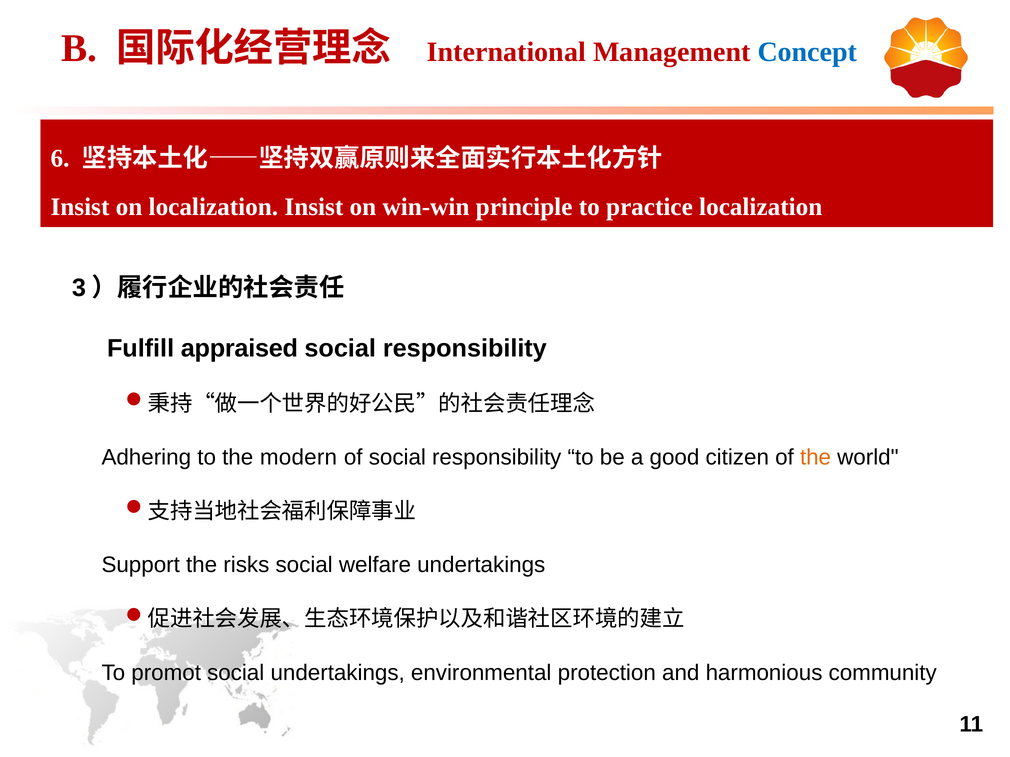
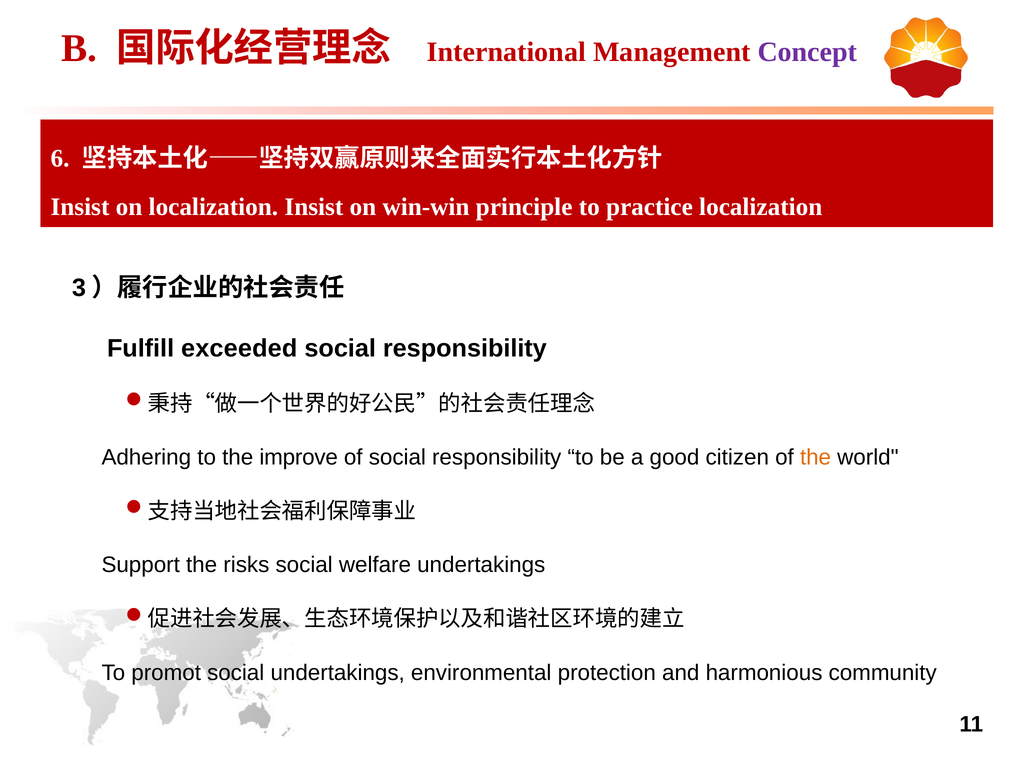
Concept colour: blue -> purple
appraised: appraised -> exceeded
modern: modern -> improve
